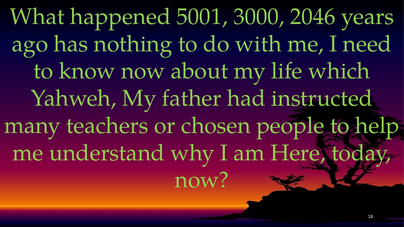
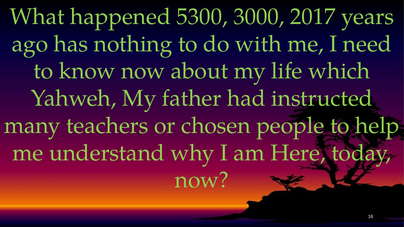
5001: 5001 -> 5300
2046: 2046 -> 2017
